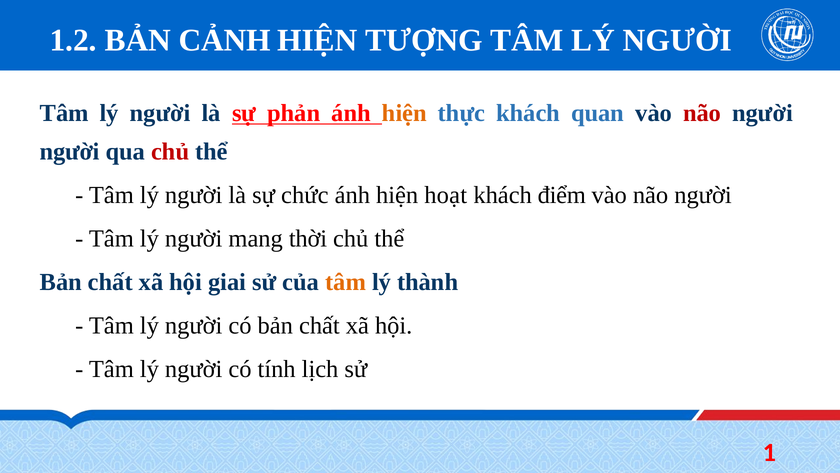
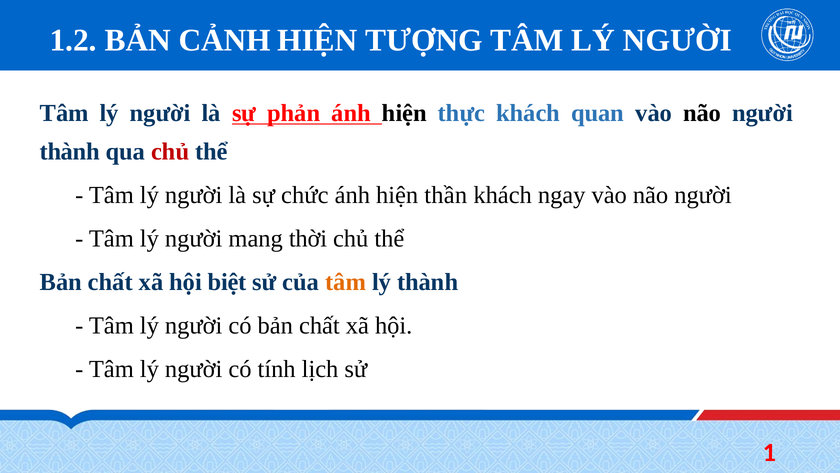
hiện at (404, 113) colour: orange -> black
não at (702, 113) colour: red -> black
người at (70, 151): người -> thành
hoạt: hoạt -> thần
điểm: điểm -> ngay
giai: giai -> biệt
